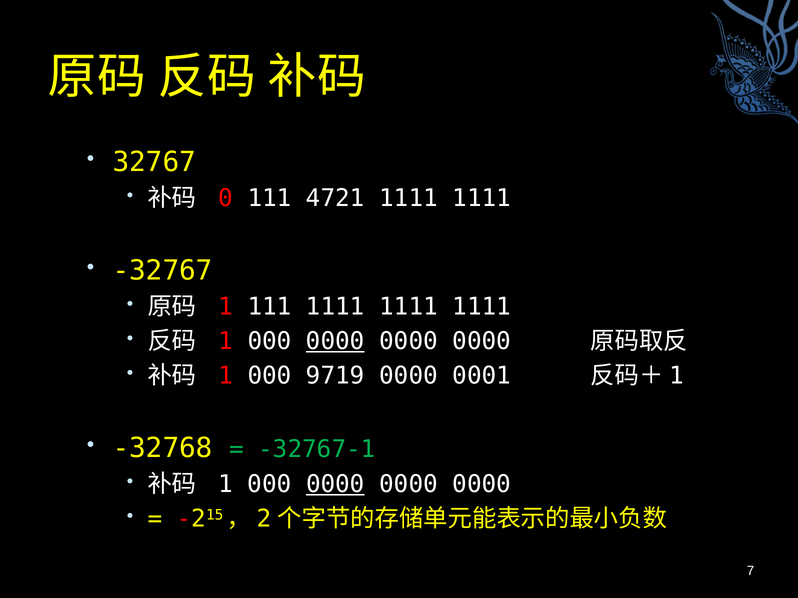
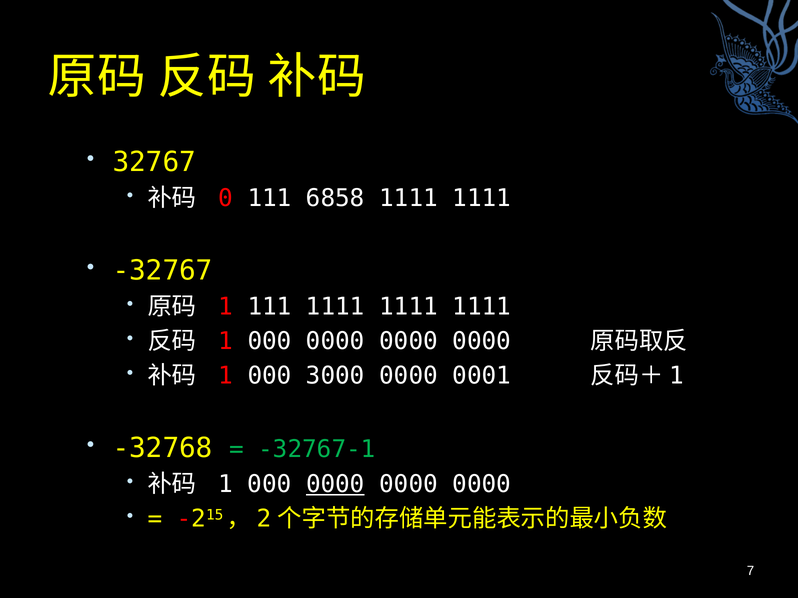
4721: 4721 -> 6858
0000 at (335, 342) underline: present -> none
9719: 9719 -> 3000
